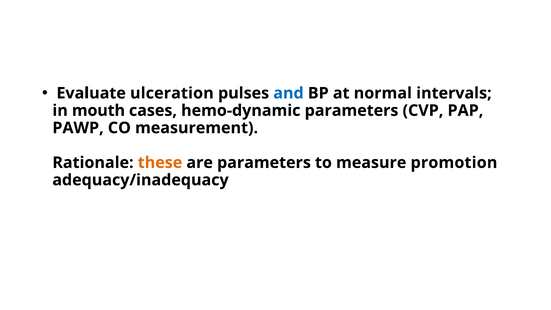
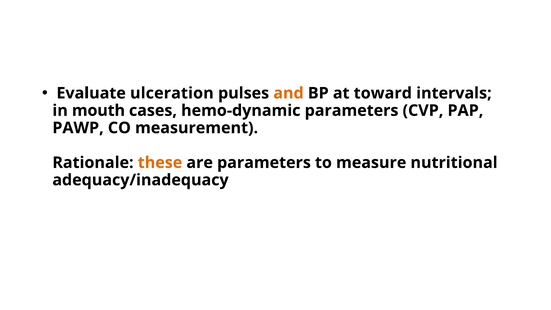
and colour: blue -> orange
normal: normal -> toward
promotion: promotion -> nutritional
